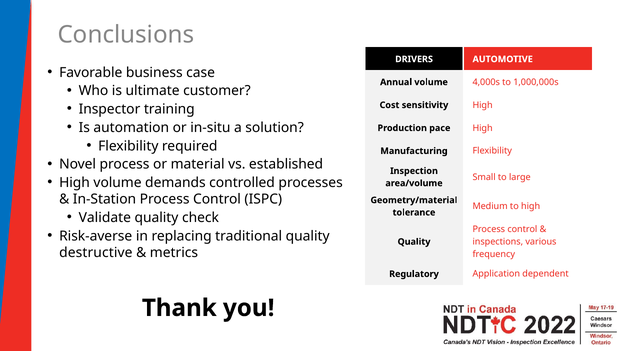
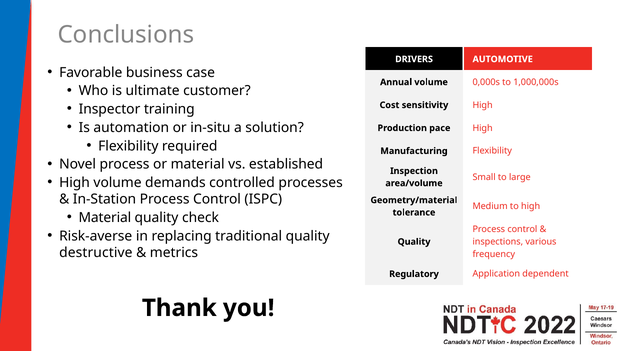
4,000s: 4,000s -> 0,000s
Validate at (105, 217): Validate -> Material
